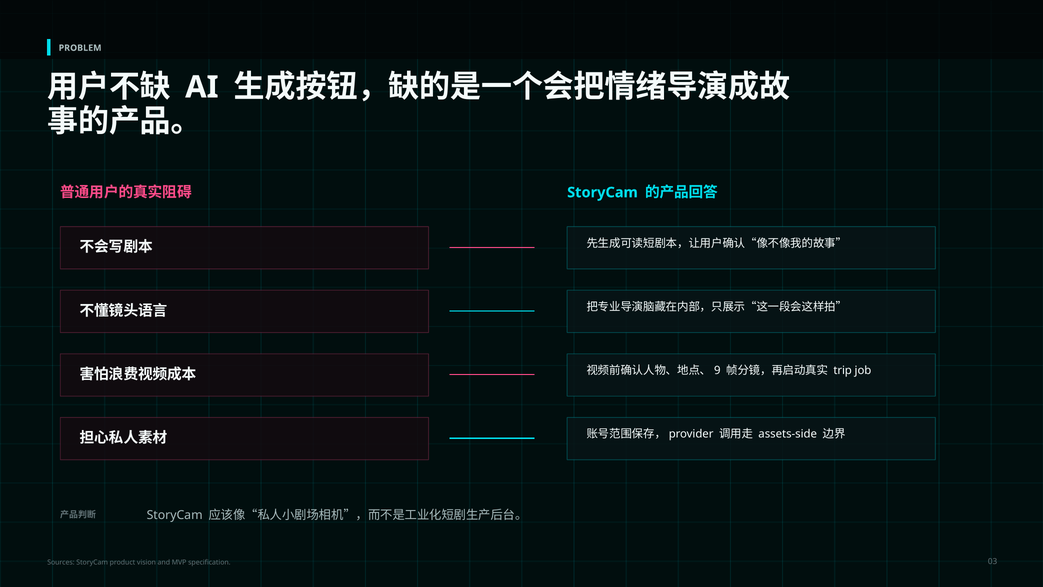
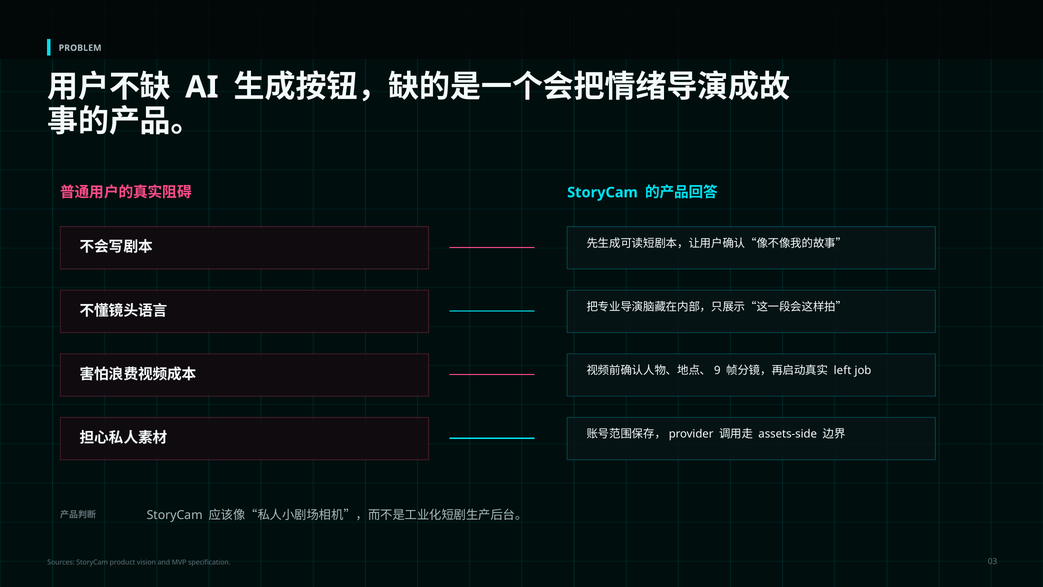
trip: trip -> left
